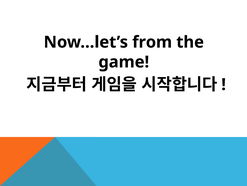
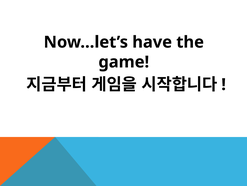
from: from -> have
